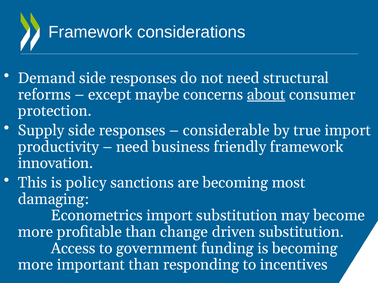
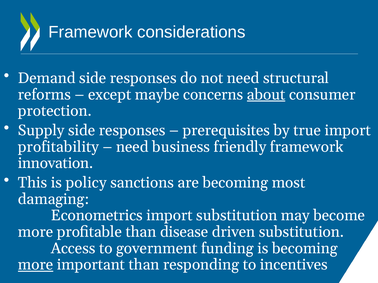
considerable: considerable -> prerequisites
productivity: productivity -> profitability
change: change -> disease
more at (36, 265) underline: none -> present
